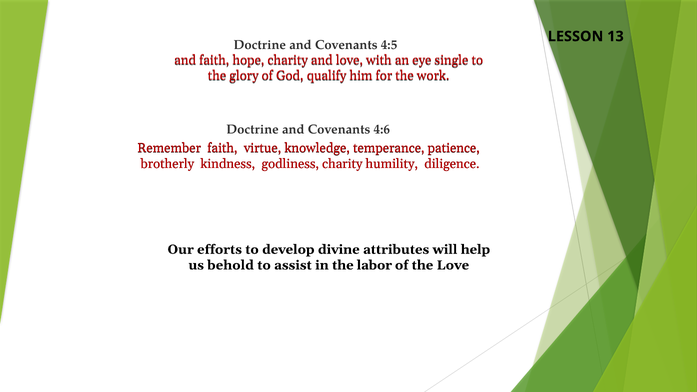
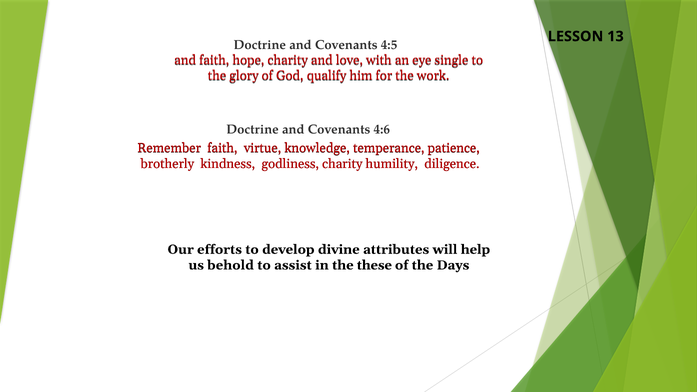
labor: labor -> these
the Love: Love -> Days
